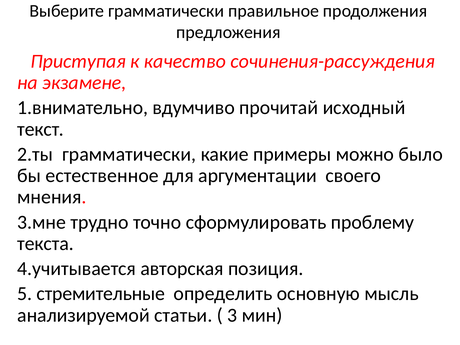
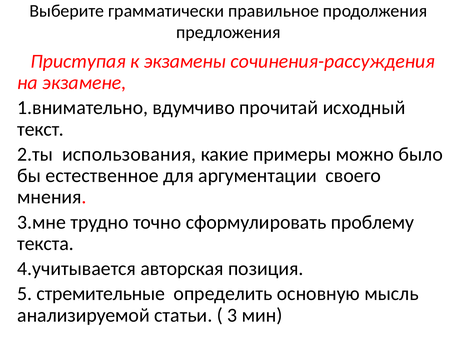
качество: качество -> экзамены
2.ты грамматически: грамматически -> использования
